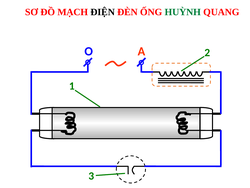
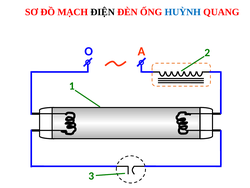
HUỲNH colour: green -> blue
